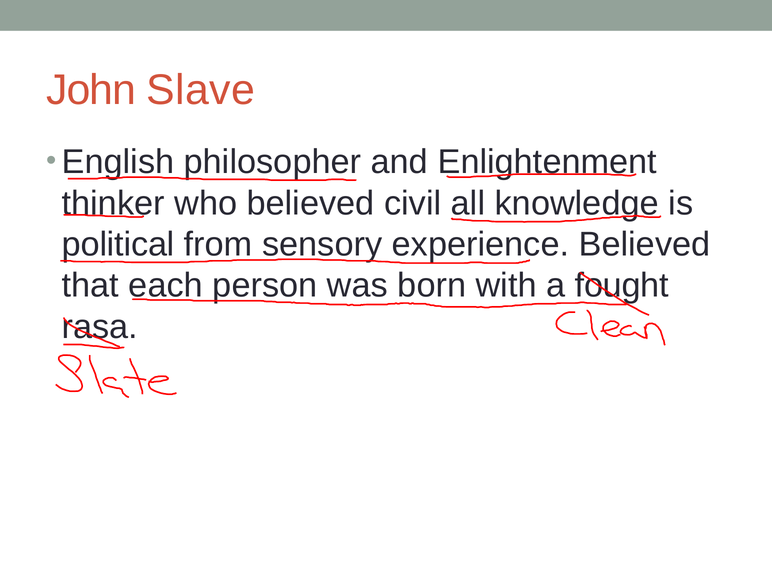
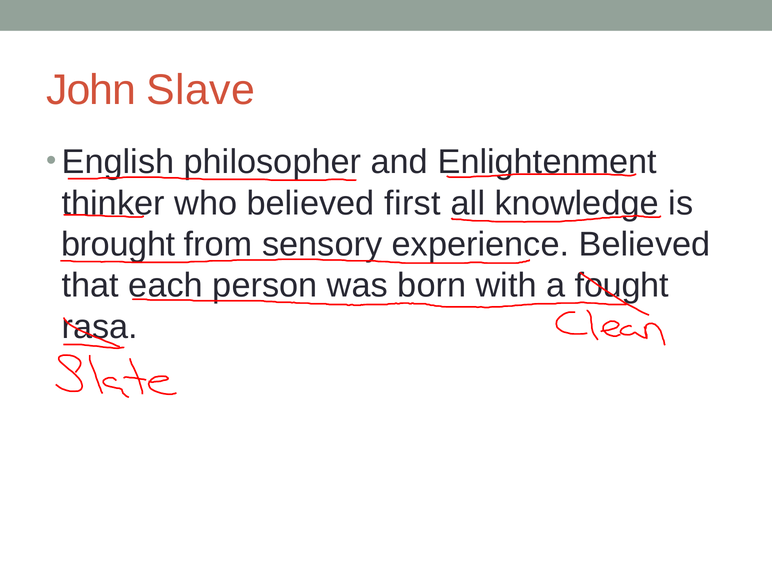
civil: civil -> first
political: political -> brought
